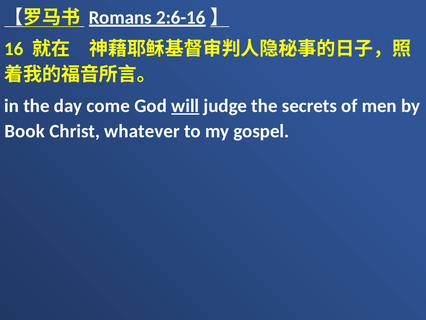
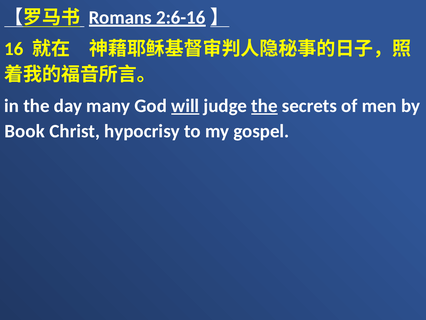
come: come -> many
the at (264, 106) underline: none -> present
whatever: whatever -> hypocrisy
